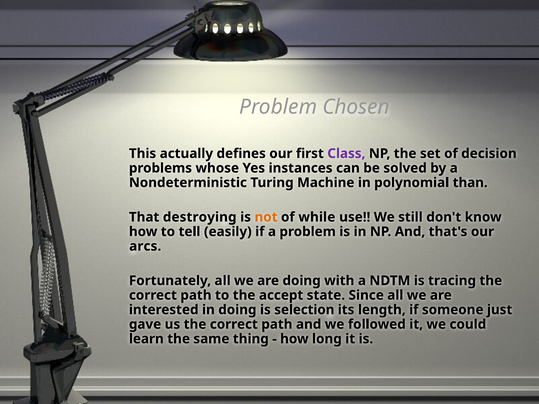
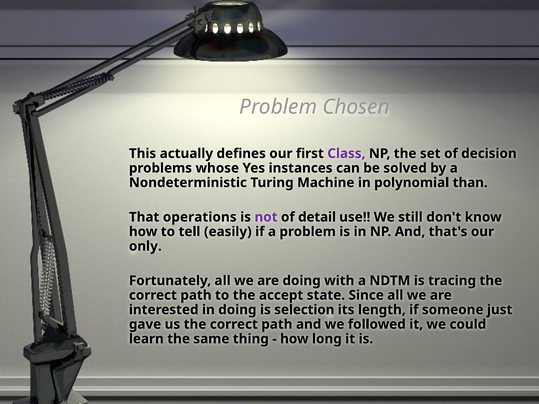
destroying: destroying -> operations
not colour: orange -> purple
while: while -> detail
arcs: arcs -> only
